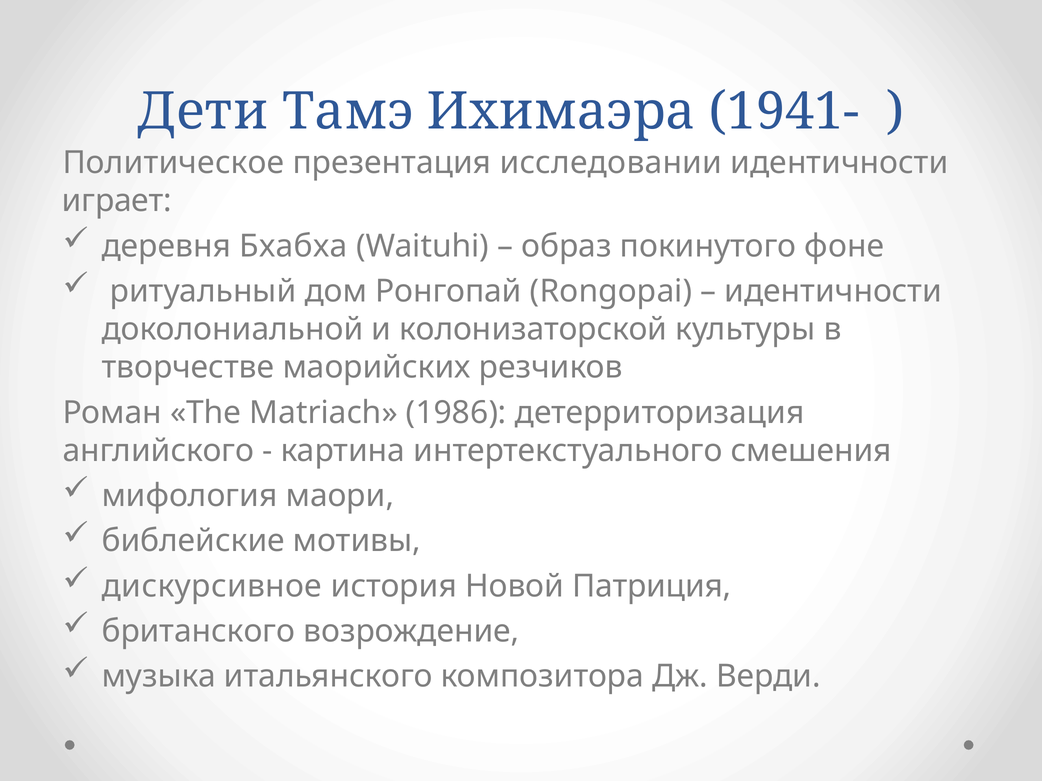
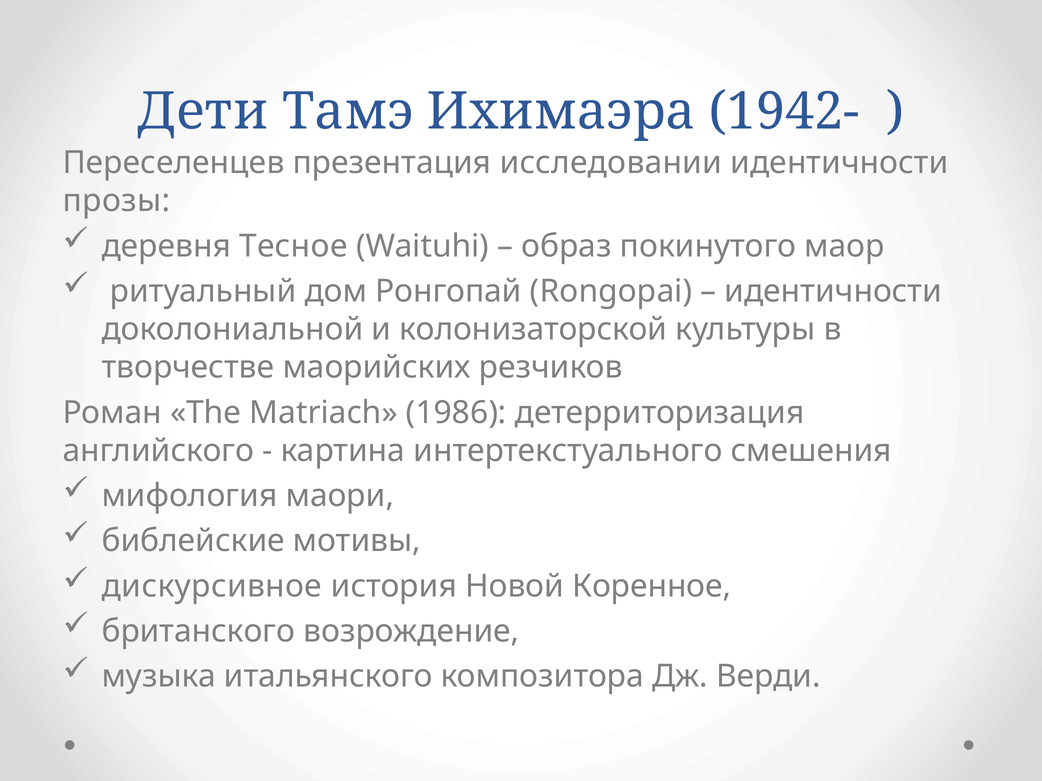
1941-: 1941- -> 1942-
Политическое: Политическое -> Переселенцев
играет: играет -> прозы
Бхабха: Бхабха -> Тесное
фоне: фоне -> маор
Патриция: Патриция -> Коренное
